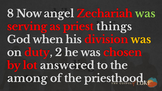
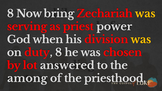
angel: angel -> bring
was at (145, 14) colour: light green -> yellow
things: things -> power
duty 2: 2 -> 8
